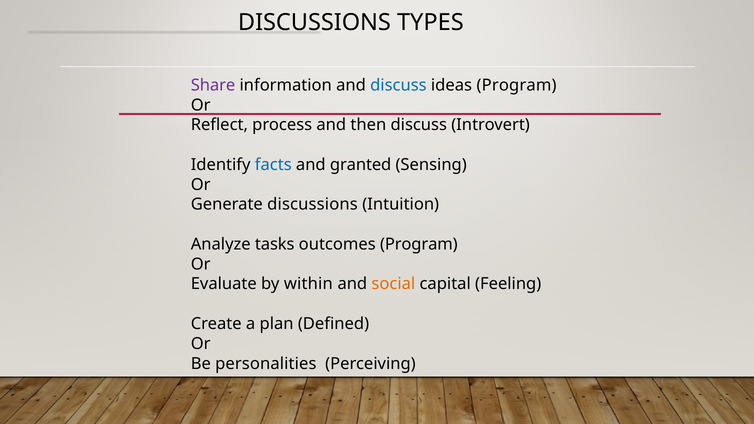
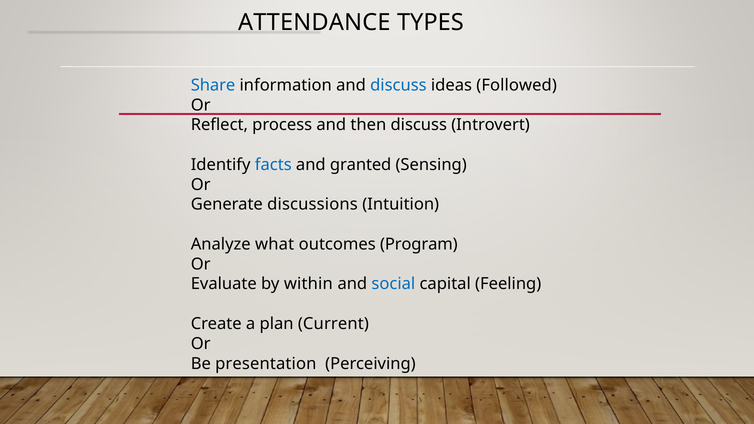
DISCUSSIONS at (314, 22): DISCUSSIONS -> ATTENDANCE
Share colour: purple -> blue
ideas Program: Program -> Followed
tasks: tasks -> what
social colour: orange -> blue
Defined: Defined -> Current
personalities: personalities -> presentation
